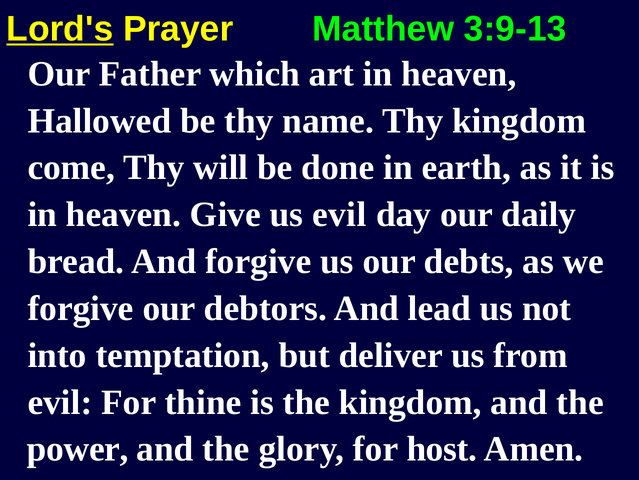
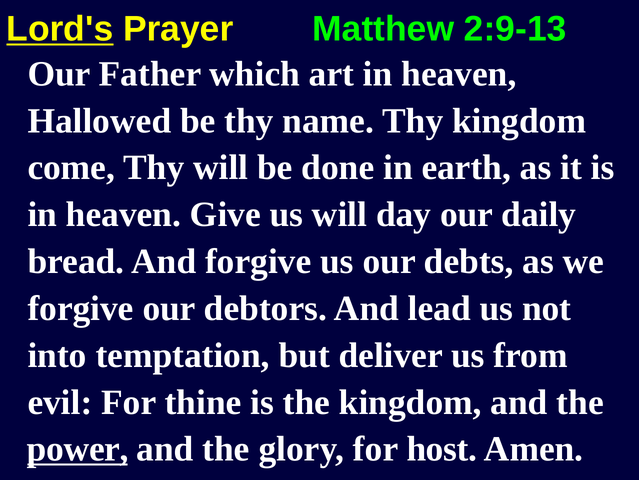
3:9-13: 3:9-13 -> 2:9-13
us evil: evil -> will
power underline: none -> present
